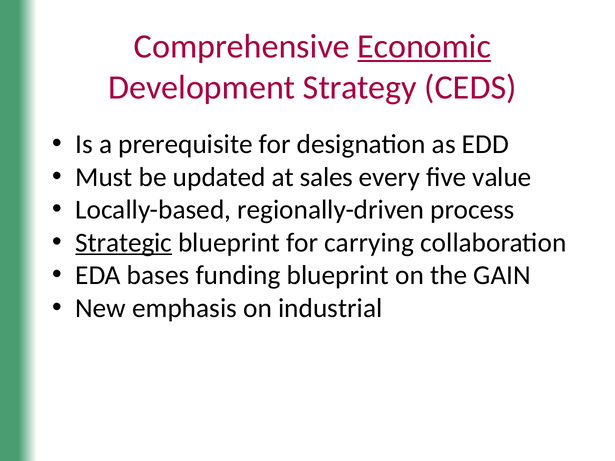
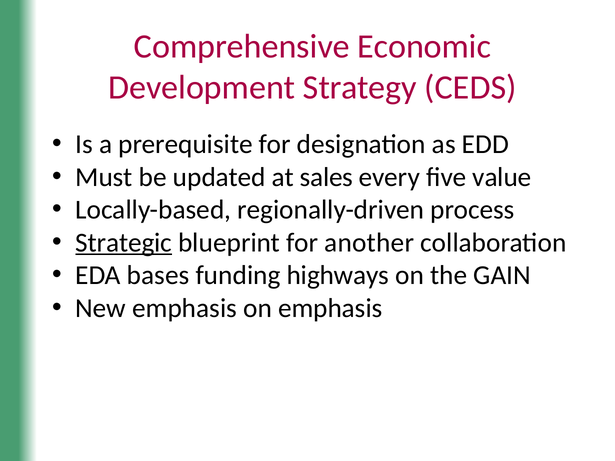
Economic underline: present -> none
carrying: carrying -> another
funding blueprint: blueprint -> highways
on industrial: industrial -> emphasis
